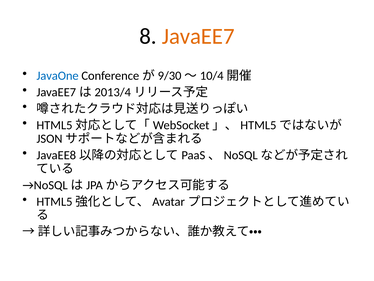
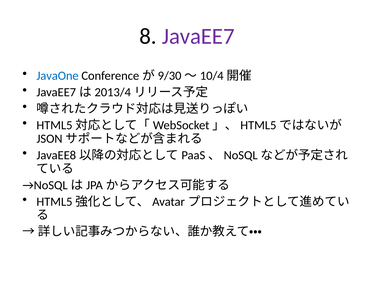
JavaEE7 colour: orange -> purple
